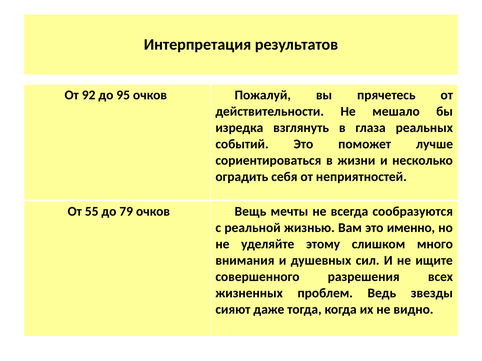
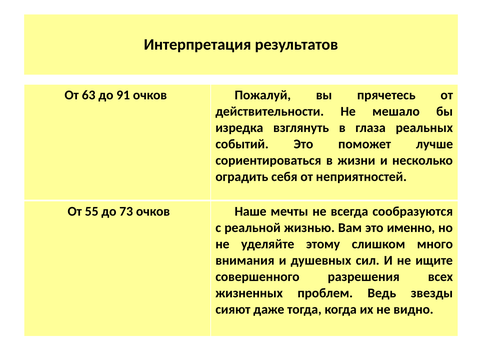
92: 92 -> 63
95: 95 -> 91
79: 79 -> 73
Вещь: Вещь -> Наше
